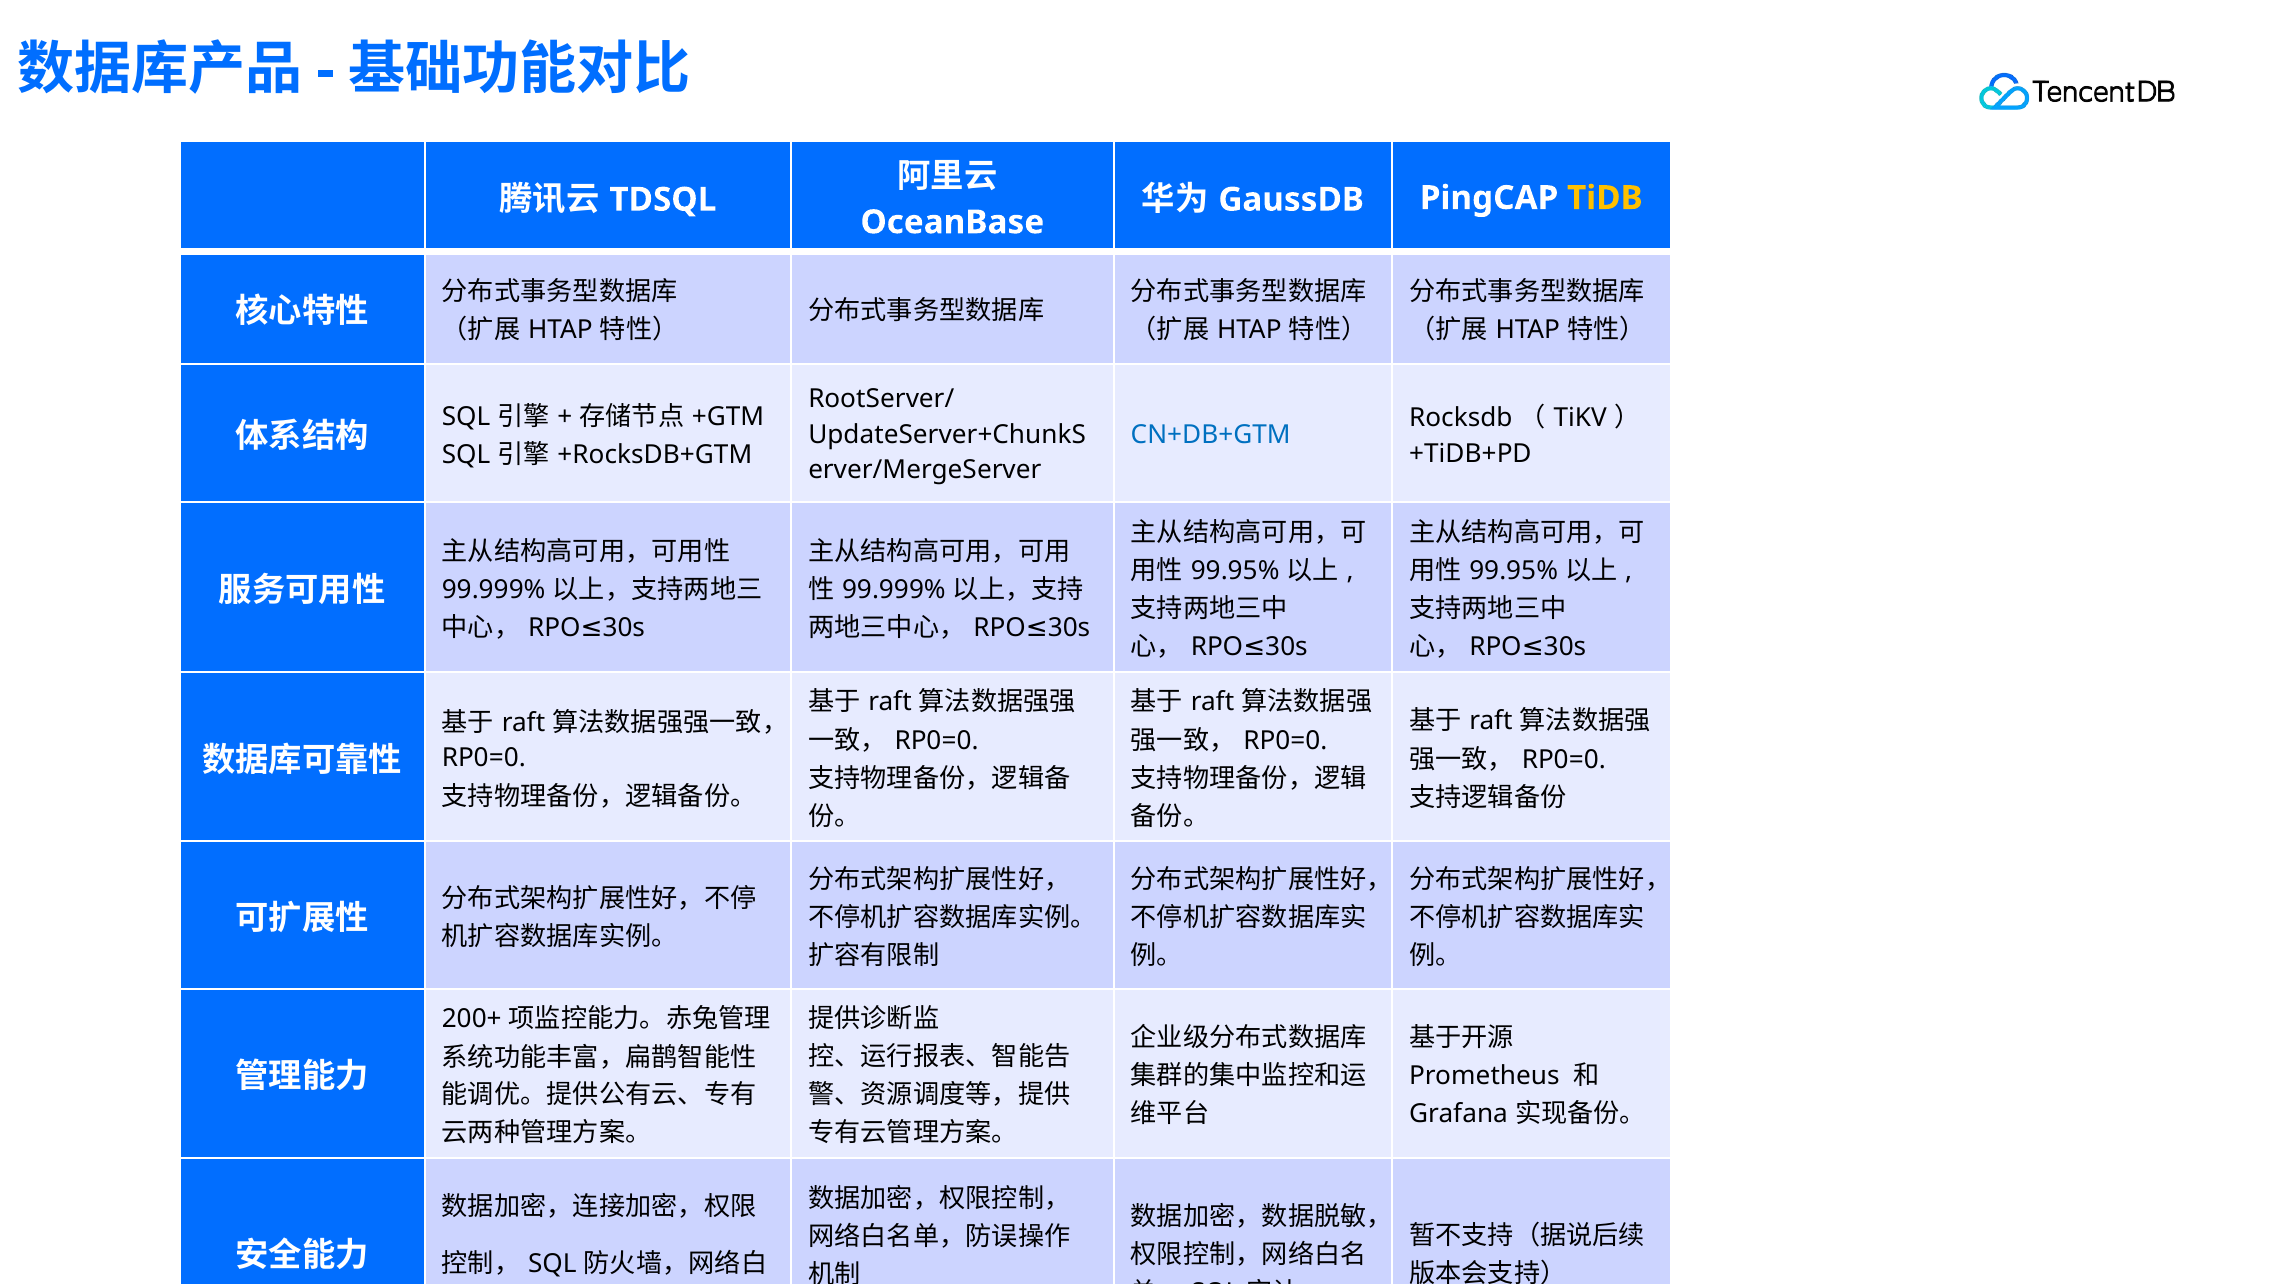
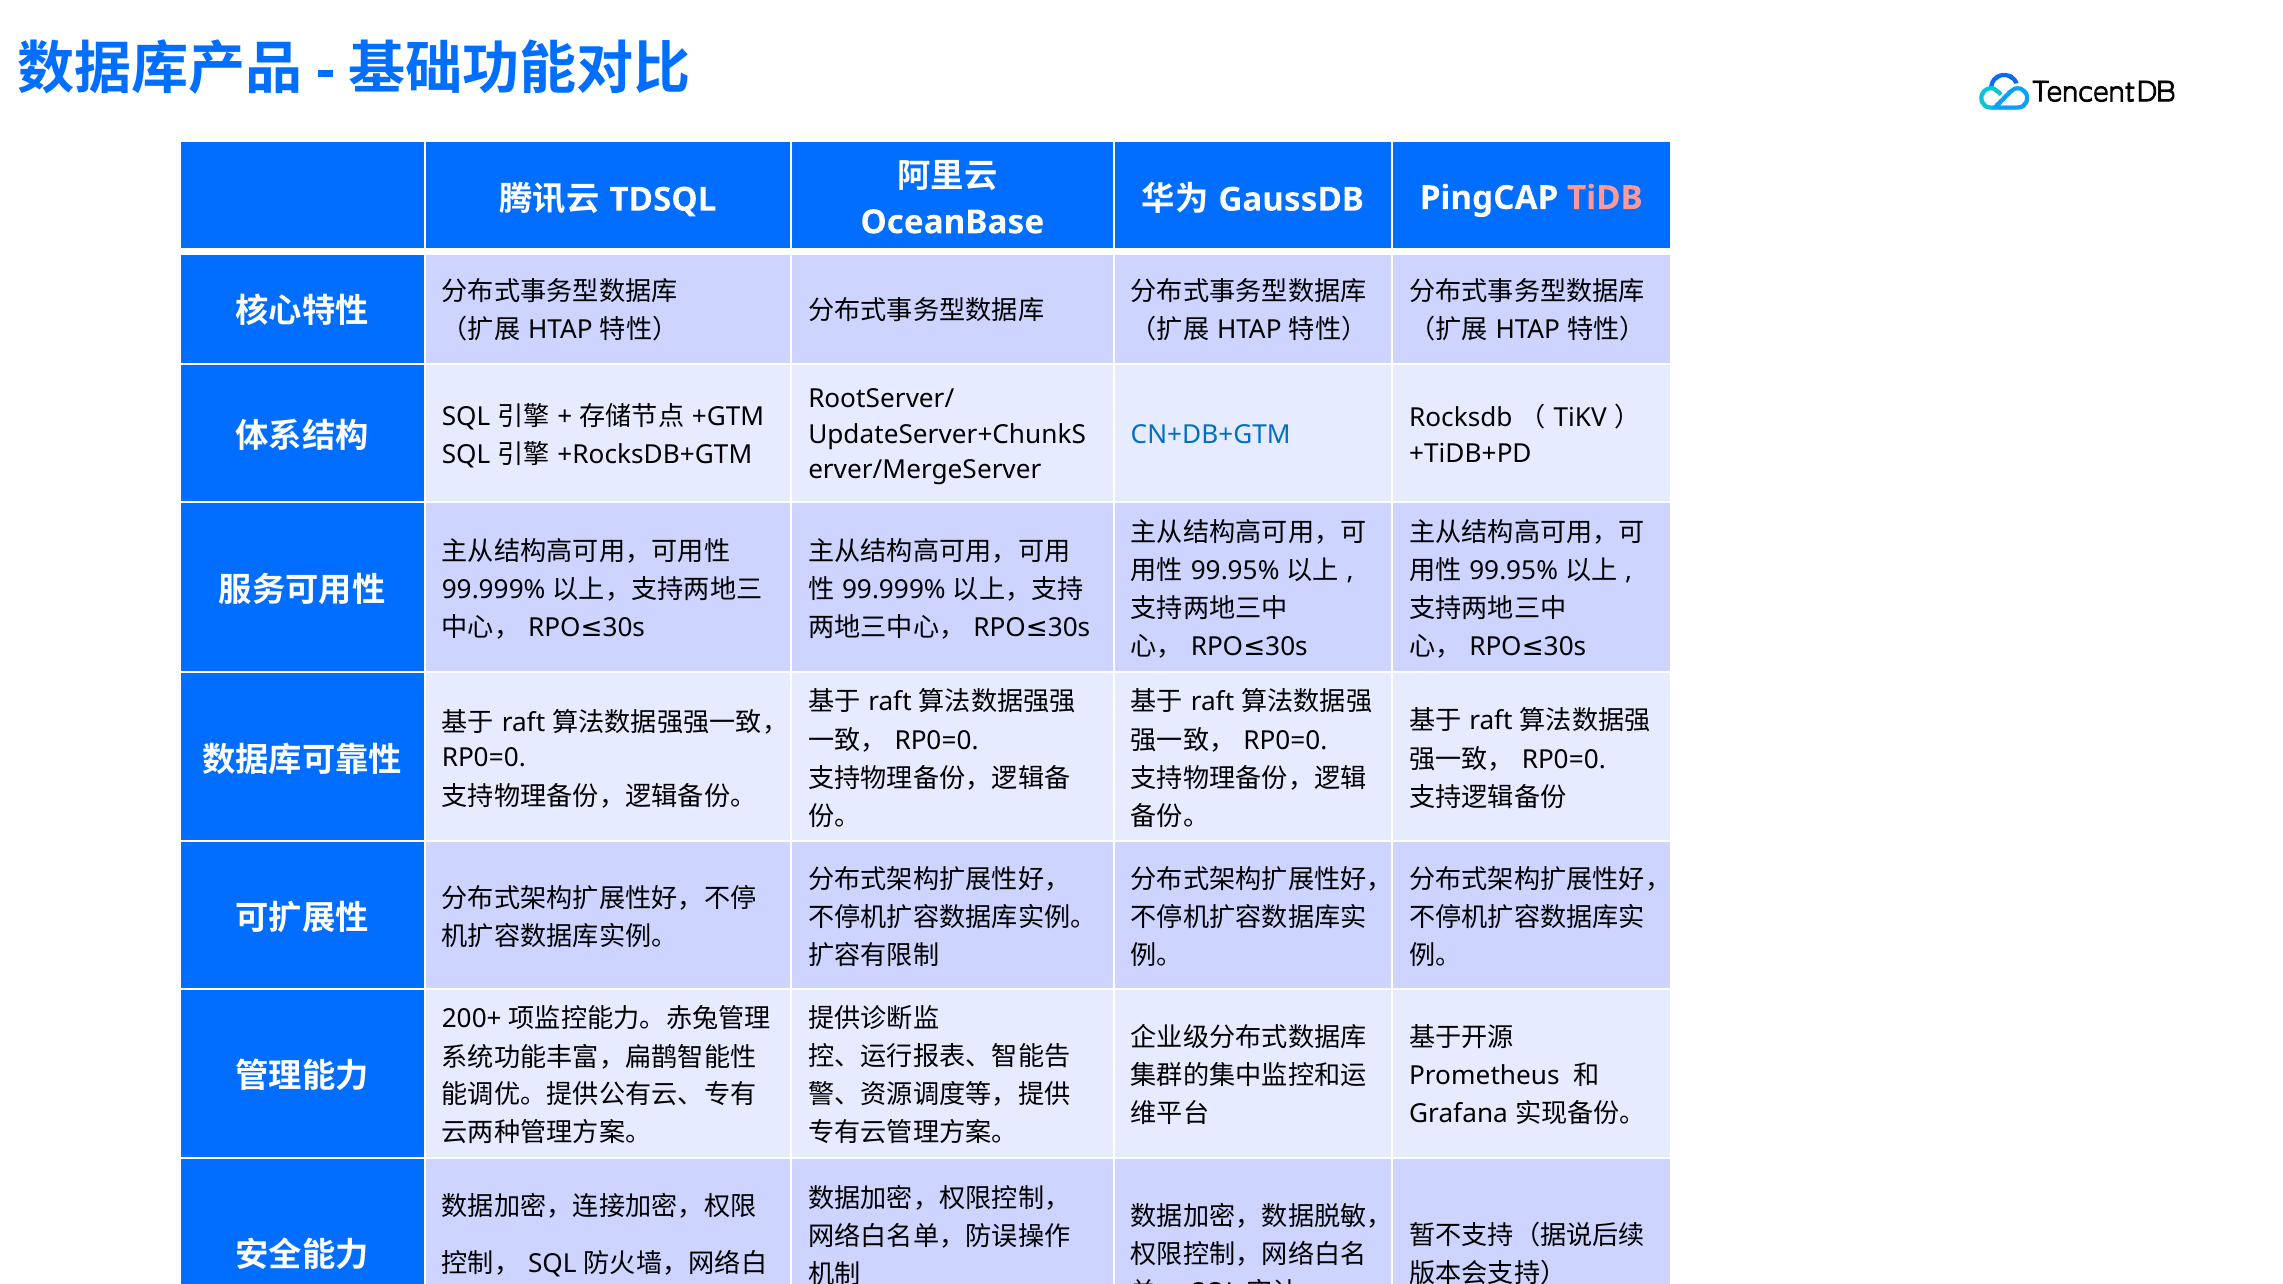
TiDB colour: yellow -> pink
